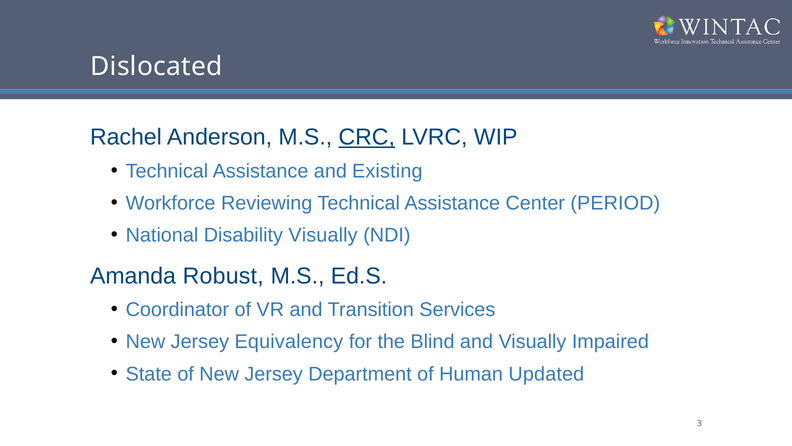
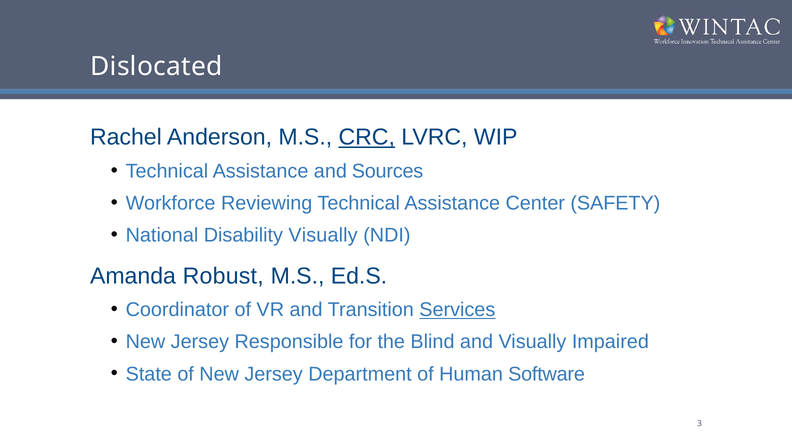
Existing: Existing -> Sources
PERIOD: PERIOD -> SAFETY
Services underline: none -> present
Equivalency: Equivalency -> Responsible
Updated: Updated -> Software
